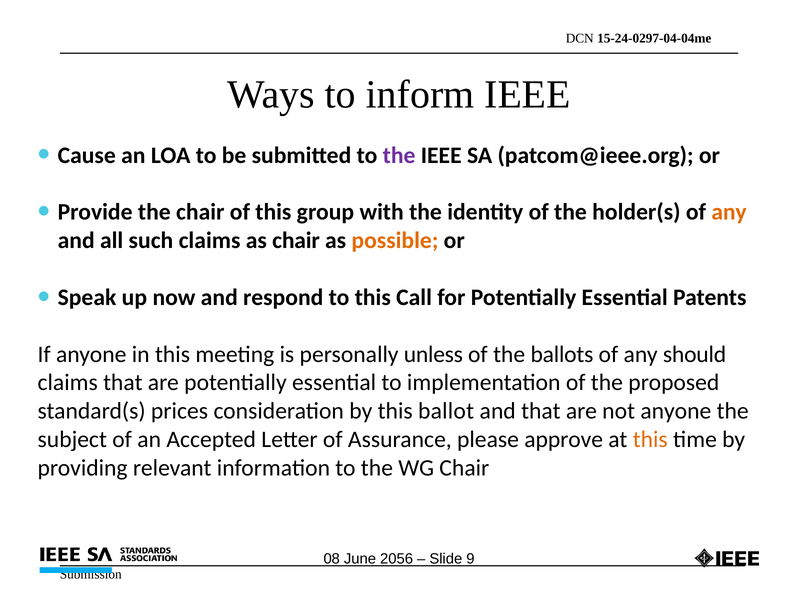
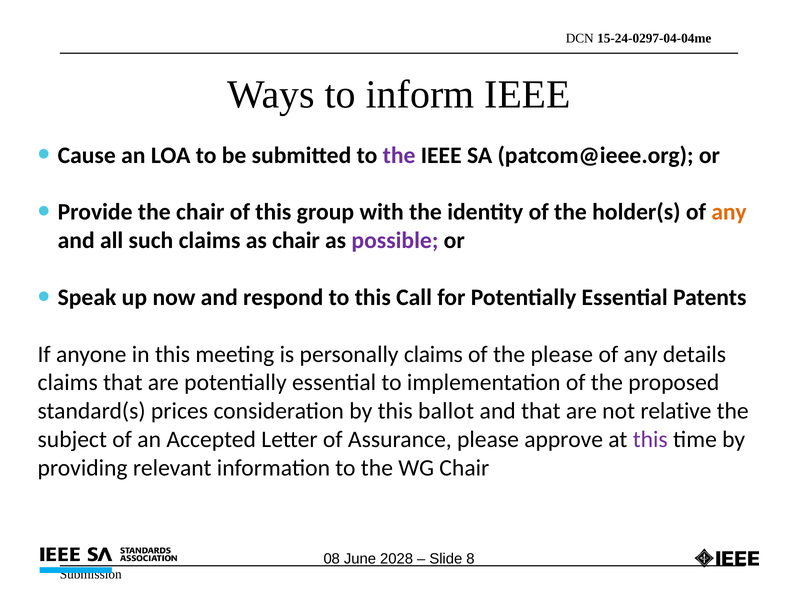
possible colour: orange -> purple
personally unless: unless -> claims
the ballots: ballots -> please
should: should -> details
not anyone: anyone -> relative
this at (650, 439) colour: orange -> purple
2056: 2056 -> 2028
9: 9 -> 8
